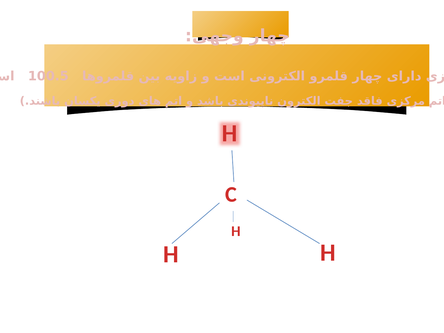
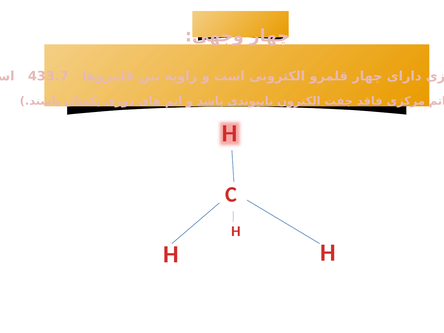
100.5: 100.5 -> 433.7
